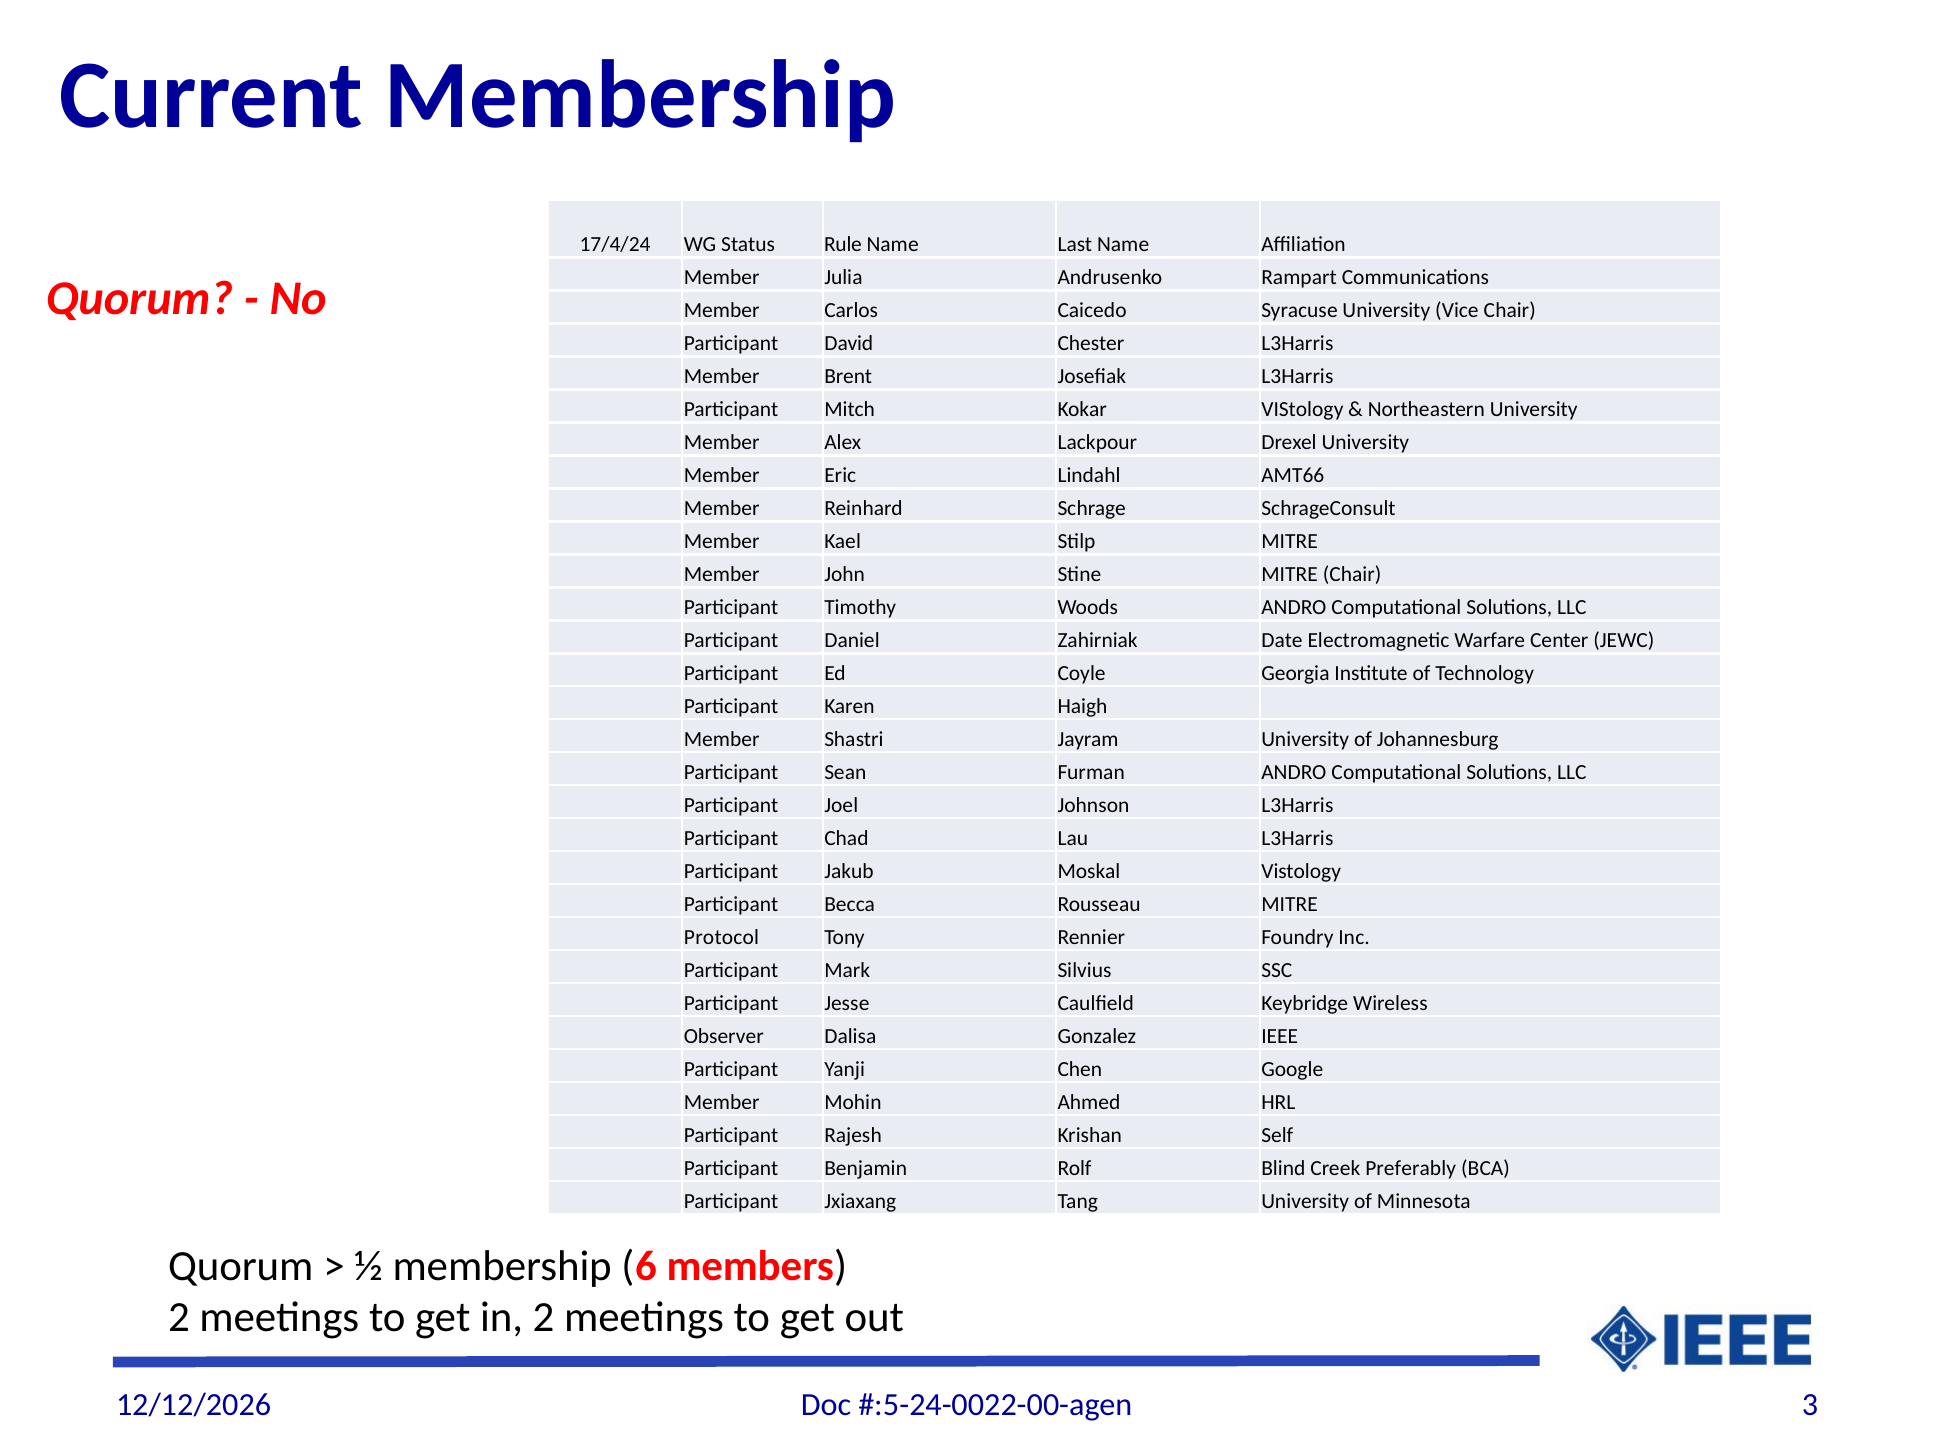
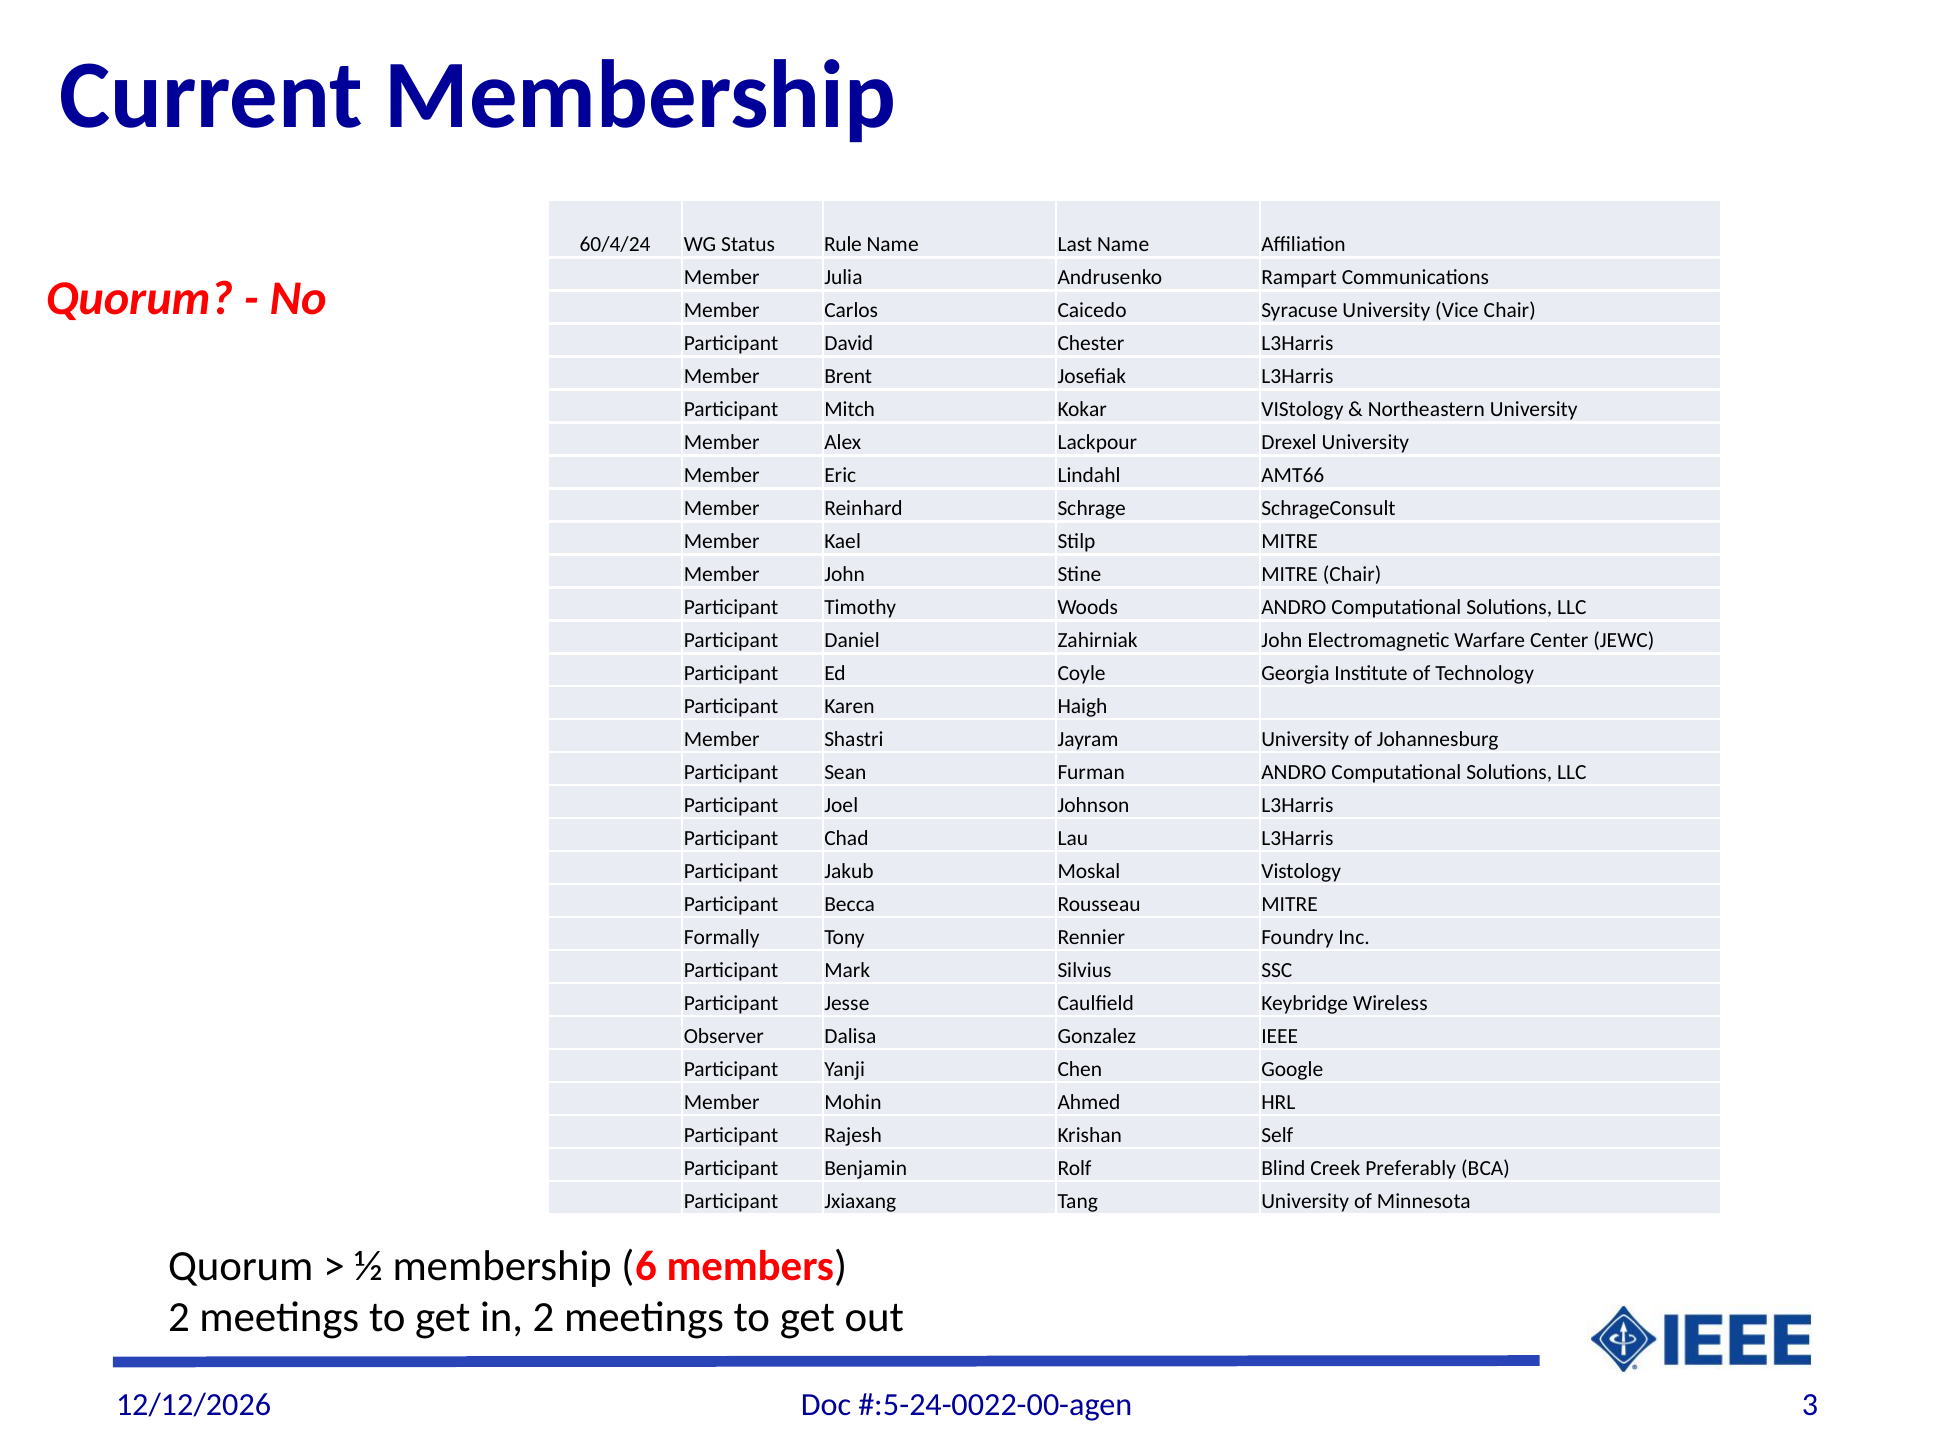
17/4/24: 17/4/24 -> 60/4/24
Zahirniak Date: Date -> John
Protocol: Protocol -> Formally
